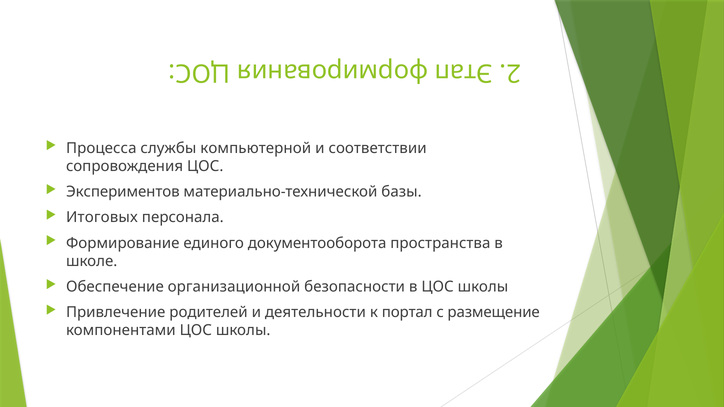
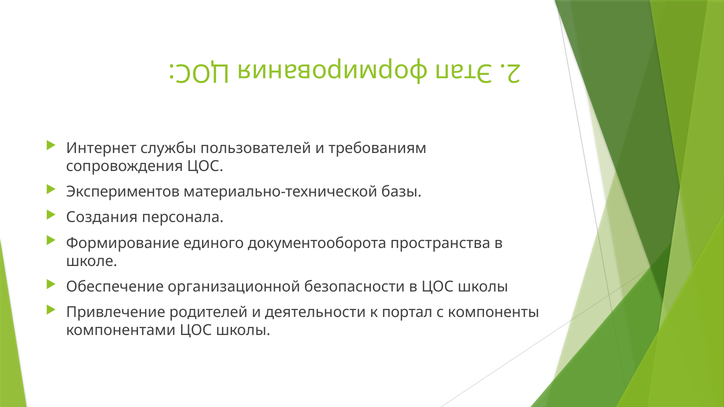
Процесса: Процесса -> Интернет
компьютерной: компьютерной -> пользователей
соответствии: соответствии -> требованиям
Итоговых: Итоговых -> Создания
размещение: размещение -> компоненты
